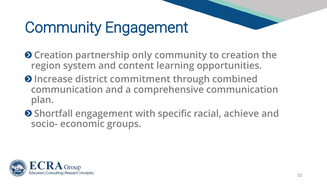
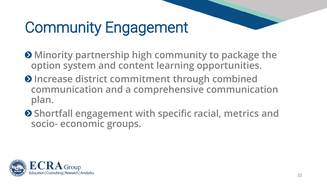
Creation at (53, 55): Creation -> Minority
only: only -> high
to creation: creation -> package
region: region -> option
achieve: achieve -> metrics
